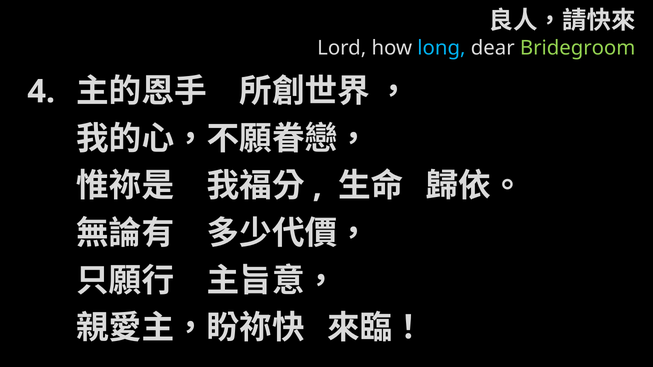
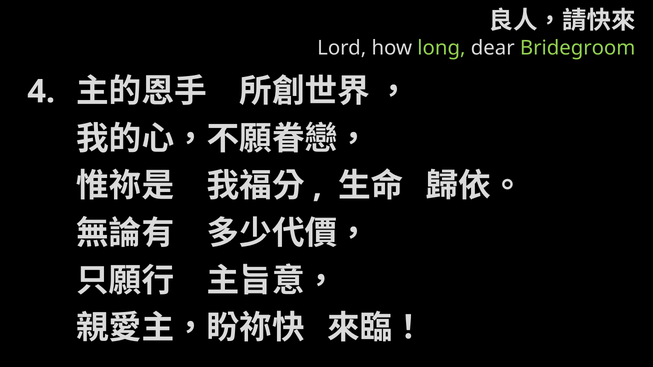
long colour: light blue -> light green
